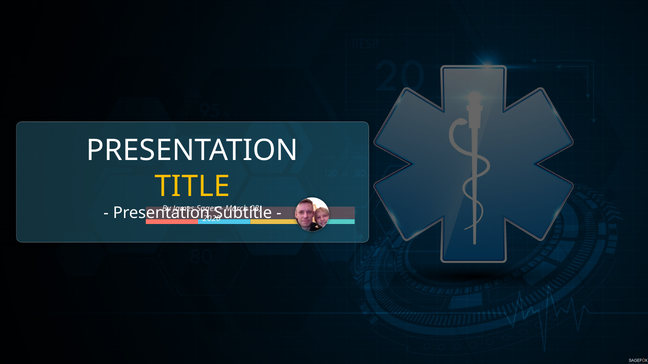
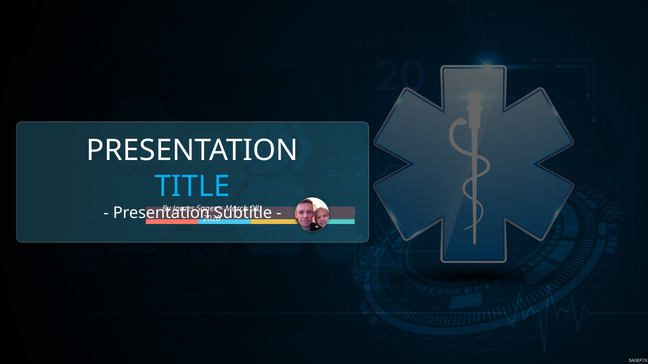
TITLE colour: yellow -> light blue
